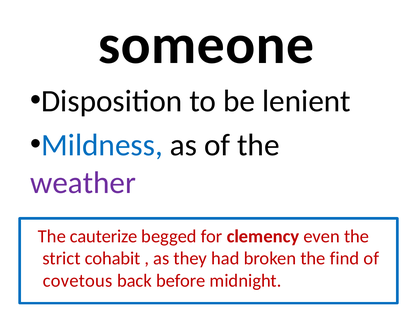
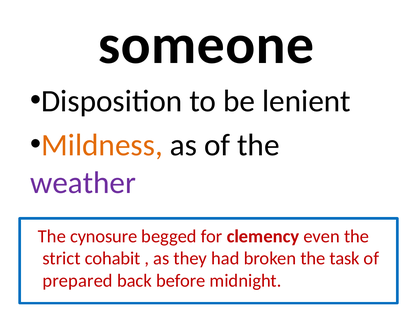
Mildness colour: blue -> orange
cauterize: cauterize -> cynosure
find: find -> task
covetous: covetous -> prepared
